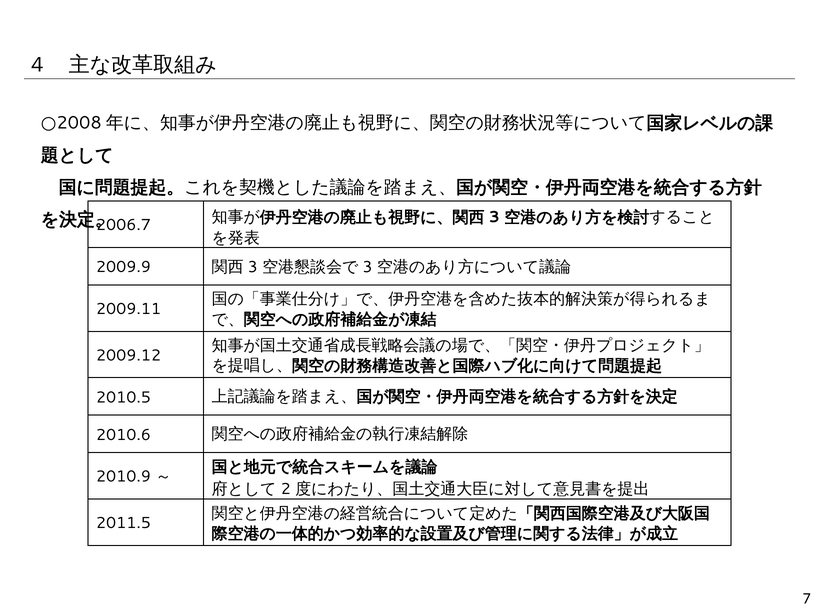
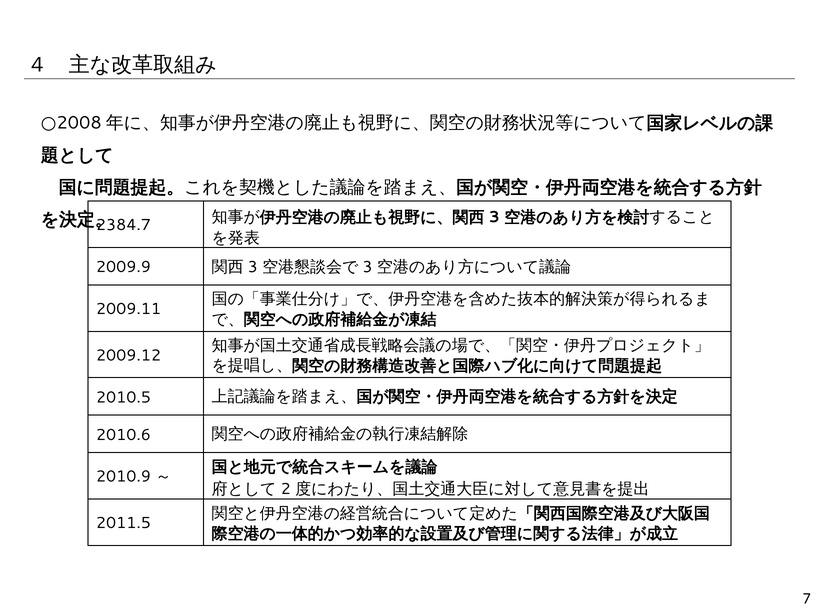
2006.7: 2006.7 -> 2384.7
